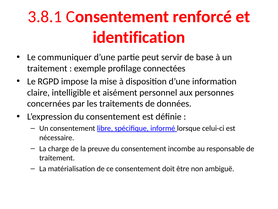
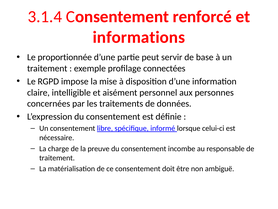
3.8.1: 3.8.1 -> 3.1.4
identification: identification -> informations
communiquer: communiquer -> proportionnée
